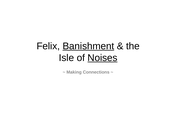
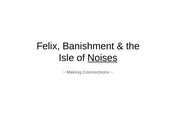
Banishment underline: present -> none
